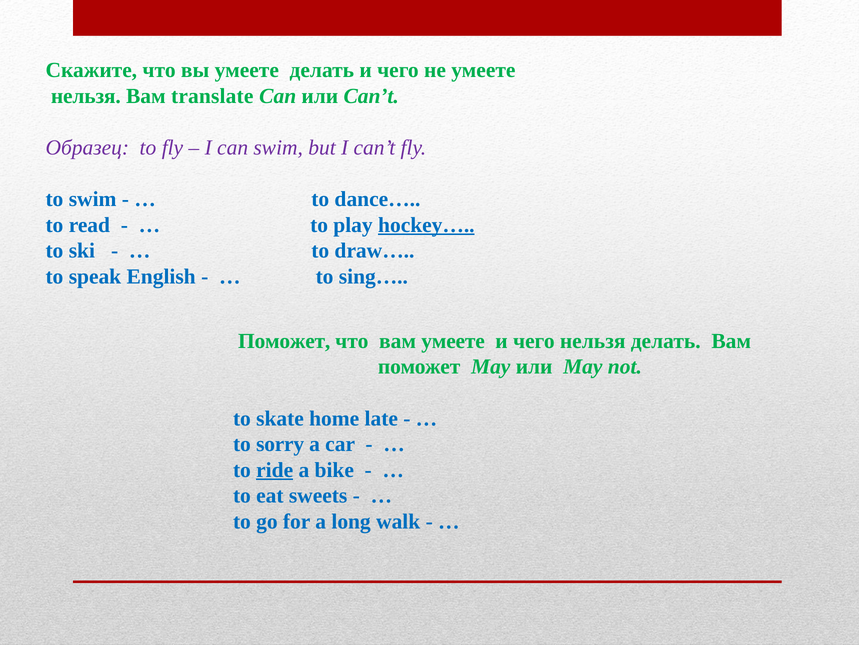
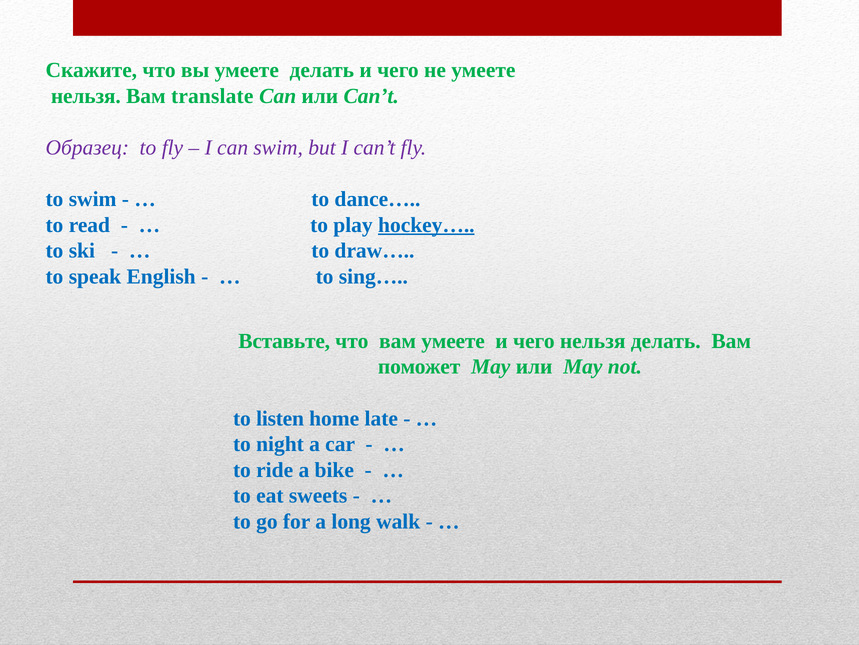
Поможет at (284, 341): Поможет -> Вставьте
skate: skate -> listen
sorry: sorry -> night
ride underline: present -> none
